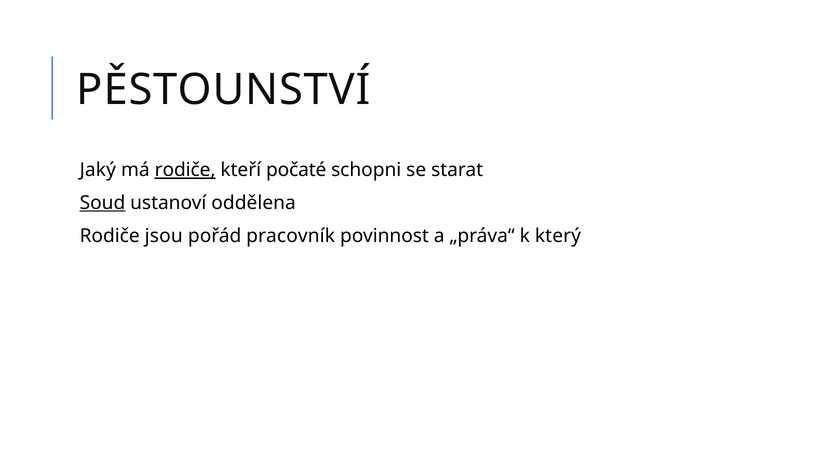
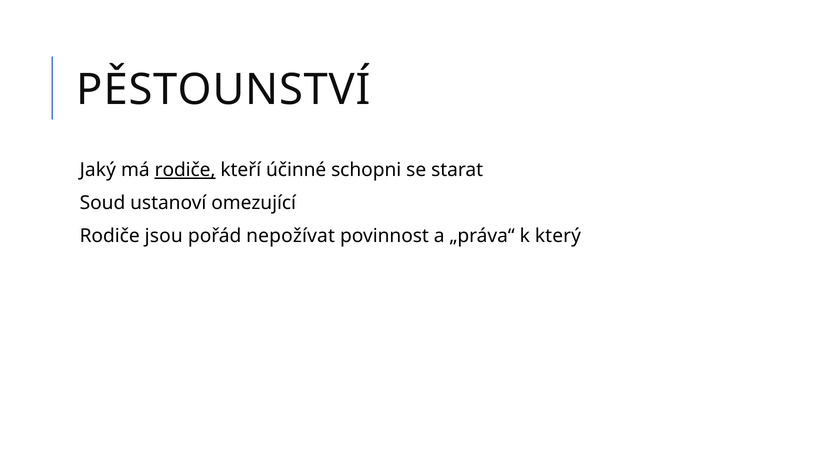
počaté: počaté -> účinné
Soud underline: present -> none
oddělena: oddělena -> omezující
pracovník: pracovník -> nepožívat
